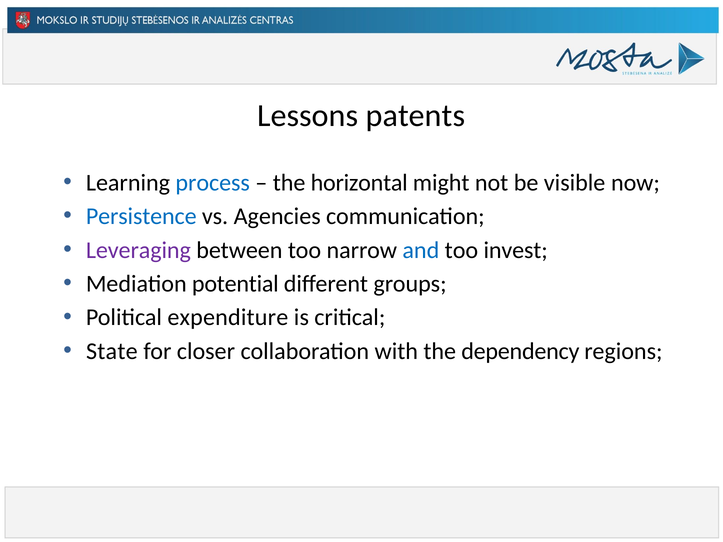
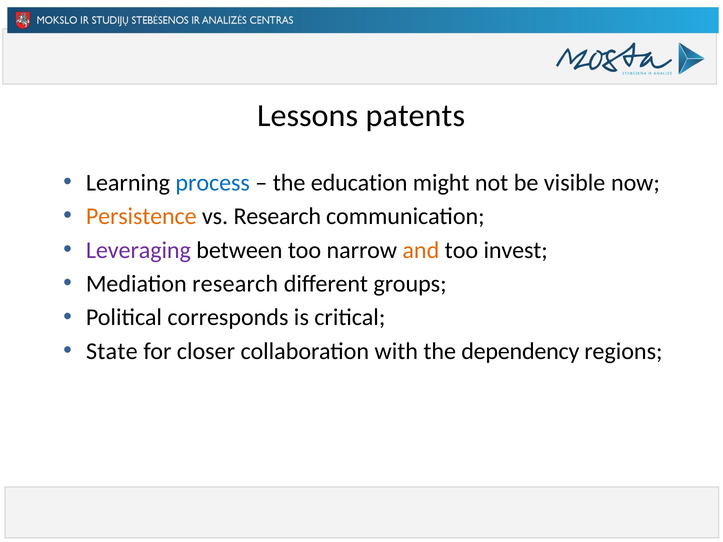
horizontal: horizontal -> education
Persistence colour: blue -> orange
vs Agencies: Agencies -> Research
and colour: blue -> orange
Mediation potential: potential -> research
expenditure: expenditure -> corresponds
